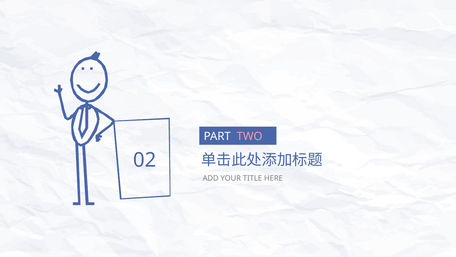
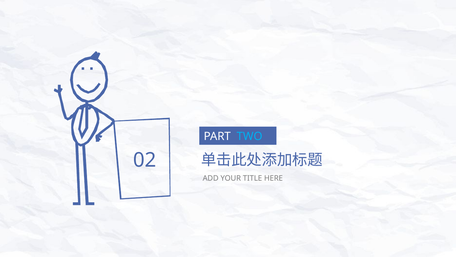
TWO colour: pink -> light blue
